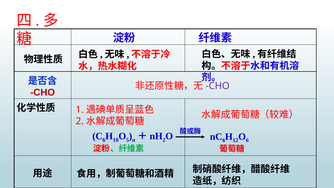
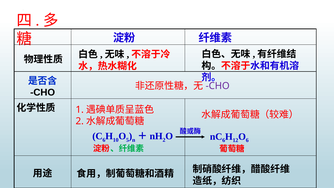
CHO at (43, 92) colour: red -> black
